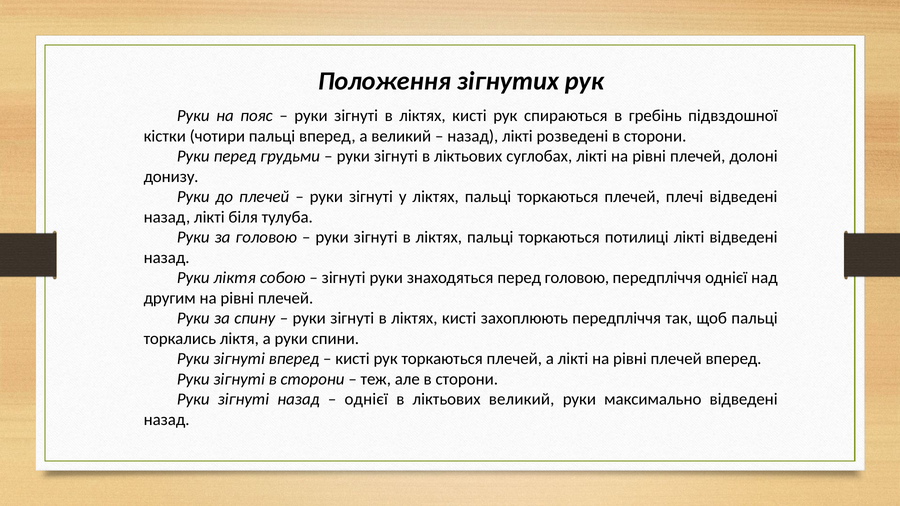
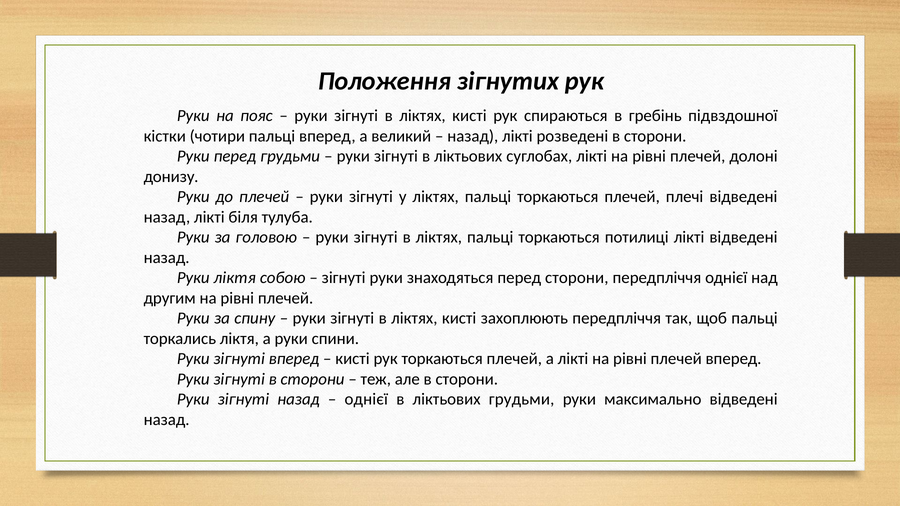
перед головою: головою -> сторони
ліктьових великий: великий -> грудьми
